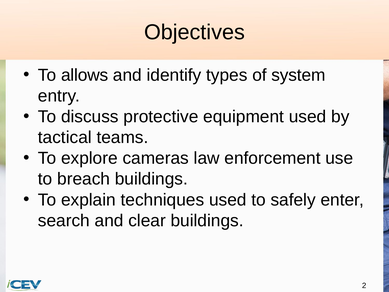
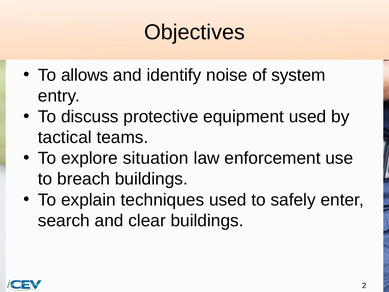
types: types -> noise
cameras: cameras -> situation
